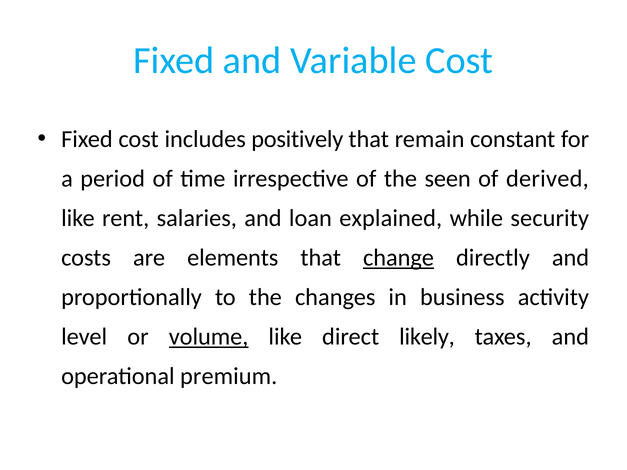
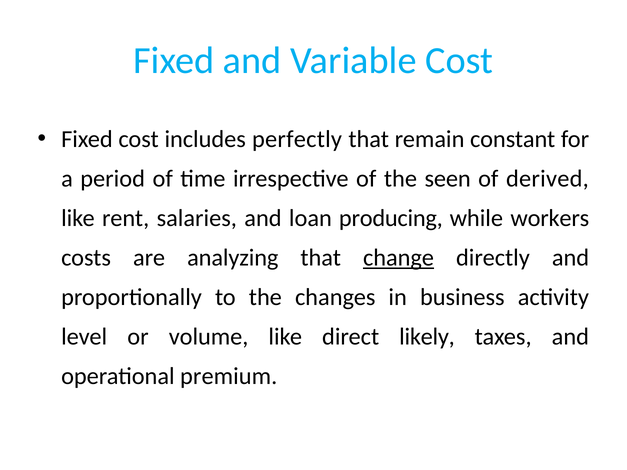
positively: positively -> perfectly
explained: explained -> producing
security: security -> workers
elements: elements -> analyzing
volume underline: present -> none
